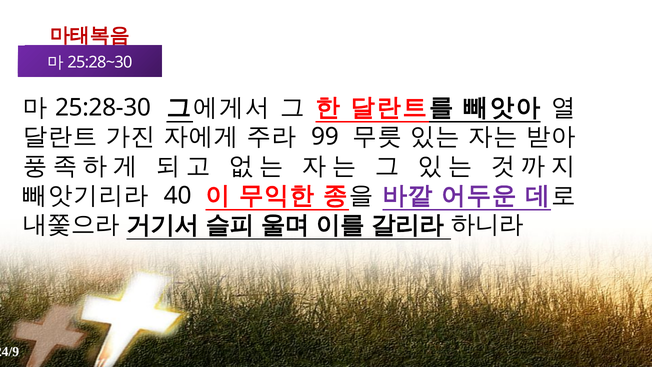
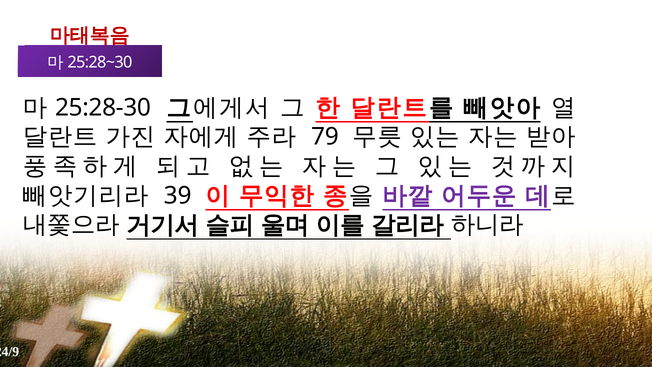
99: 99 -> 79
40: 40 -> 39
